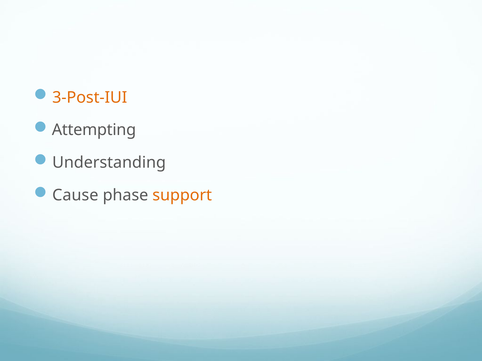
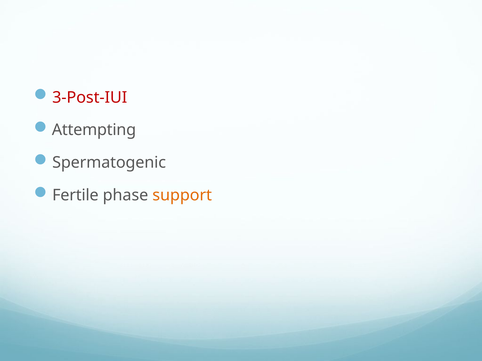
3-Post-IUI colour: orange -> red
Understanding: Understanding -> Spermatogenic
Cause: Cause -> Fertile
